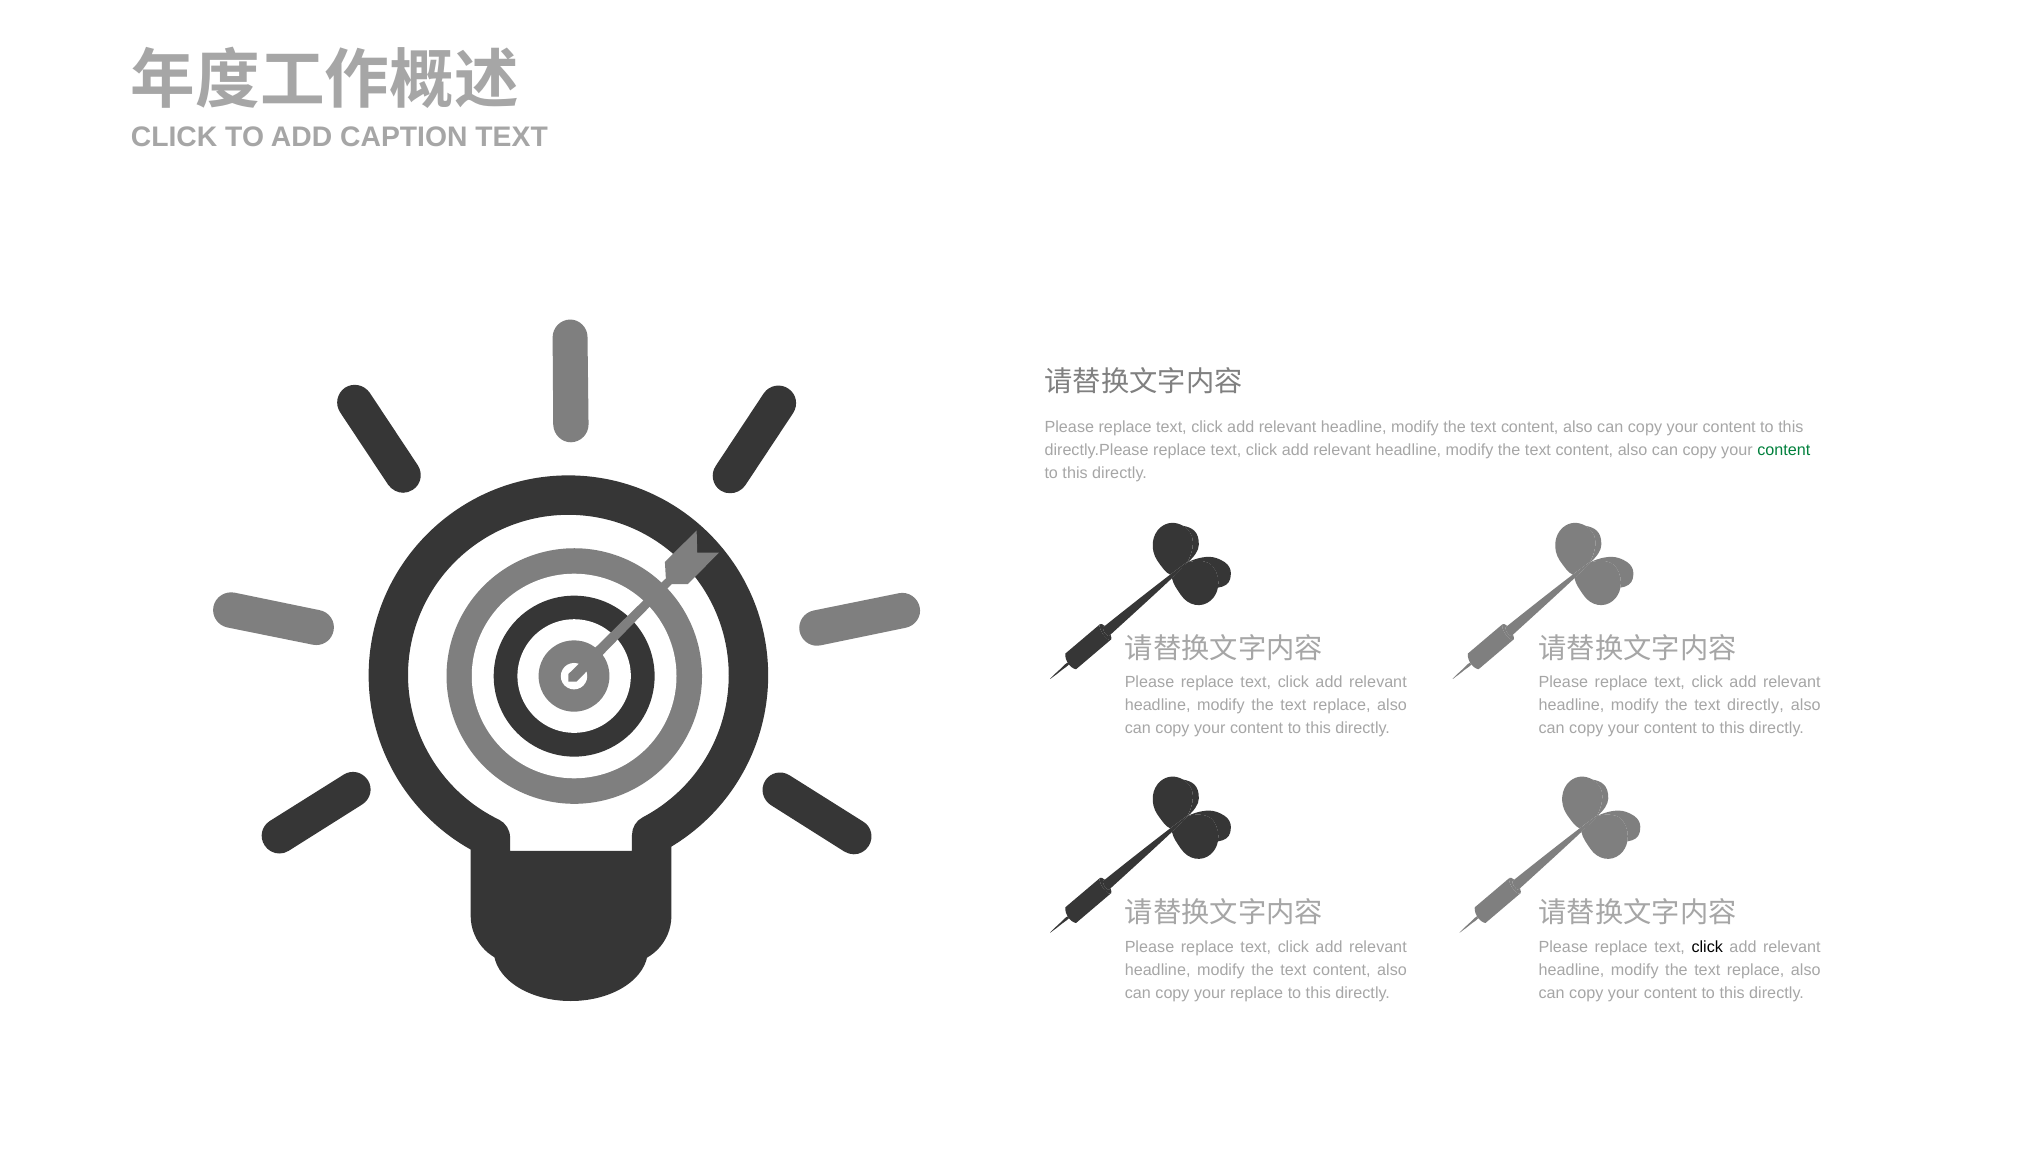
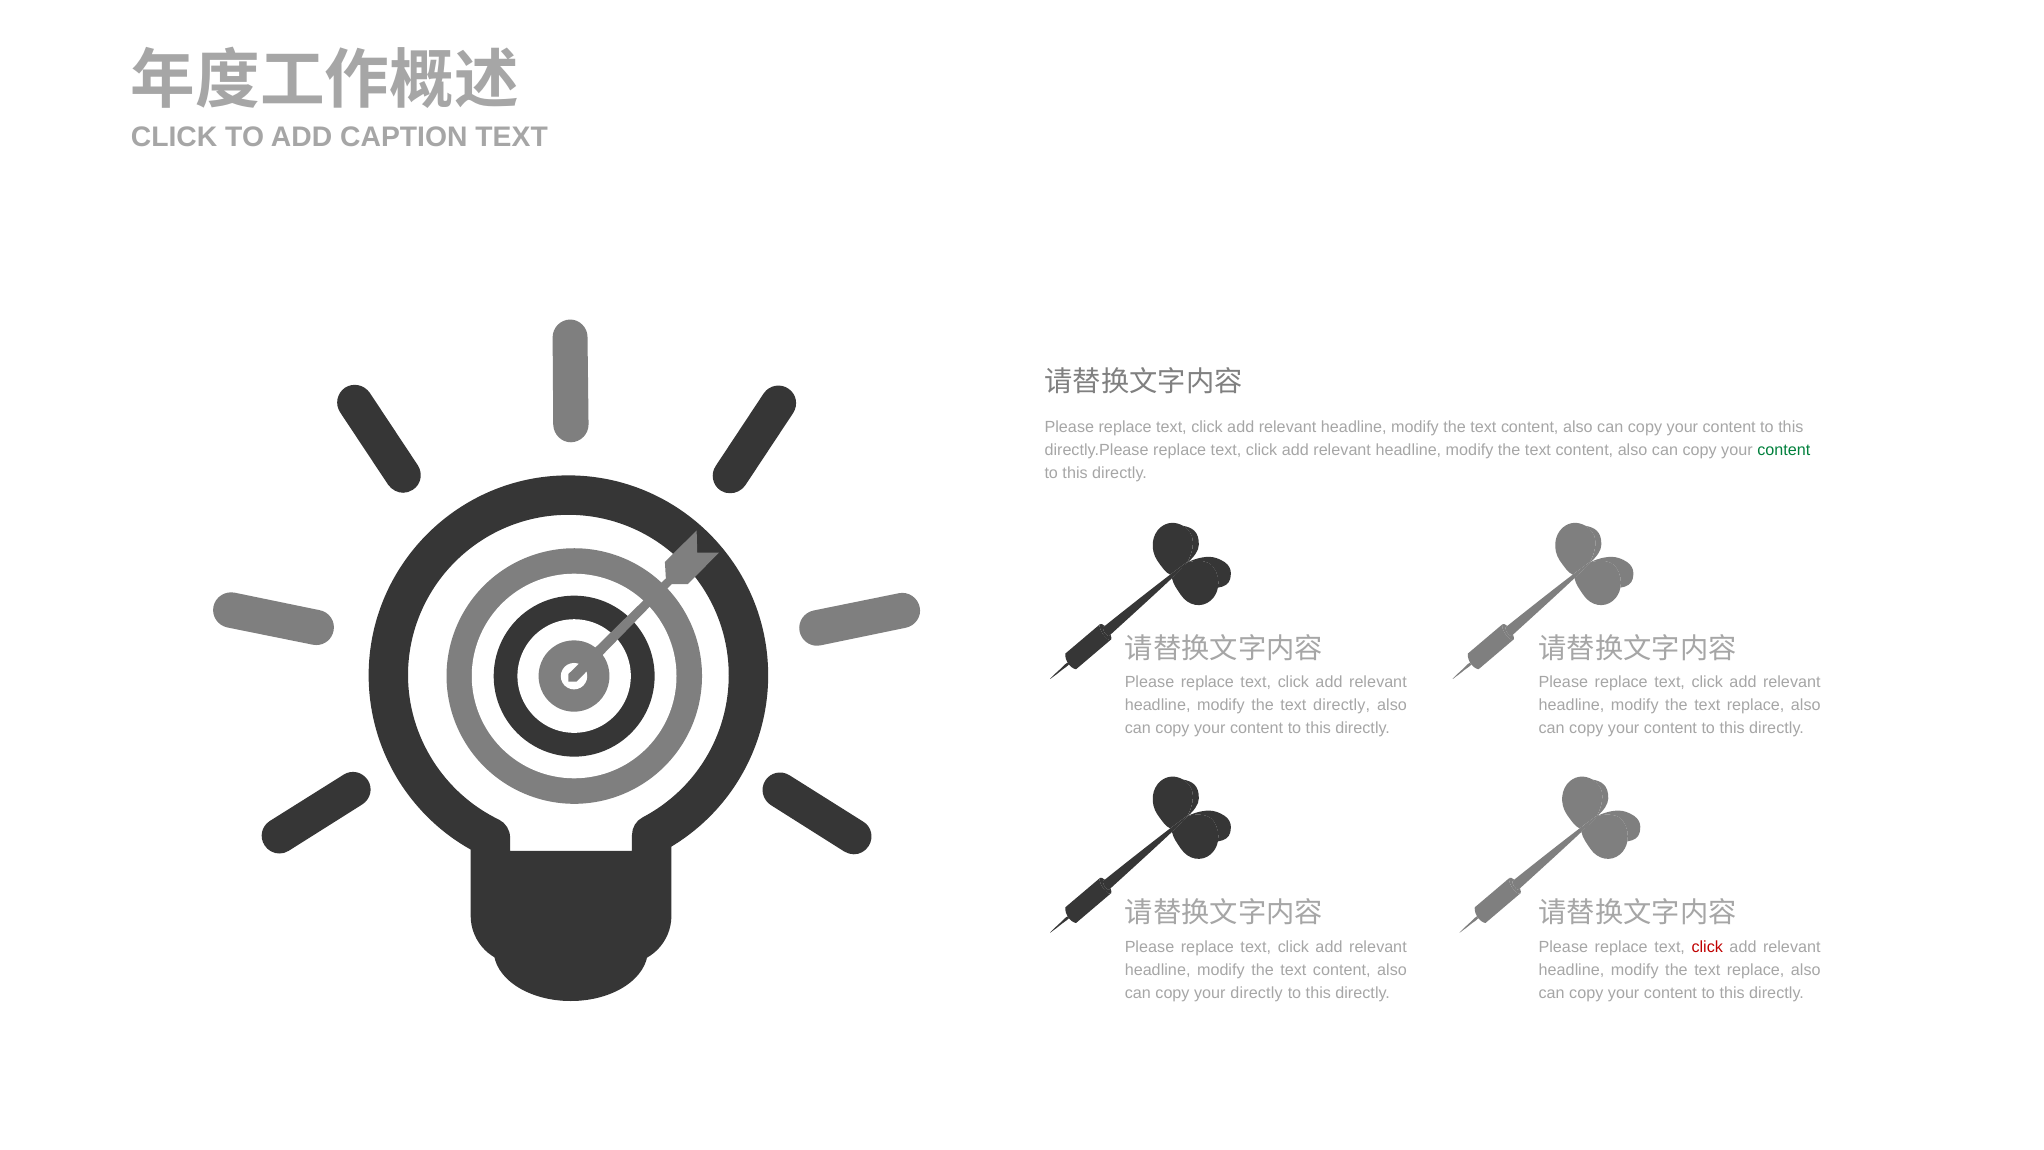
replace at (1342, 705): replace -> directly
directly at (1755, 705): directly -> replace
click at (1707, 947) colour: black -> red
your replace: replace -> directly
